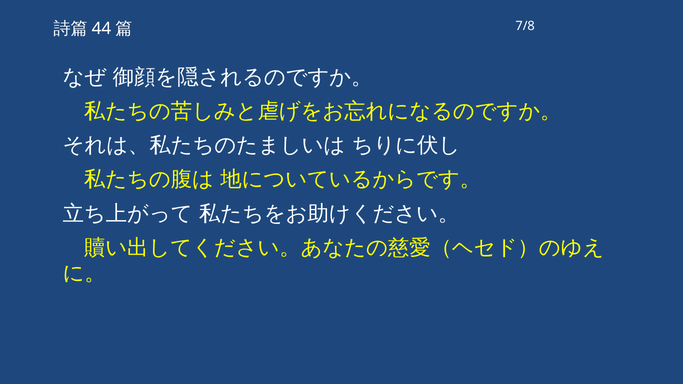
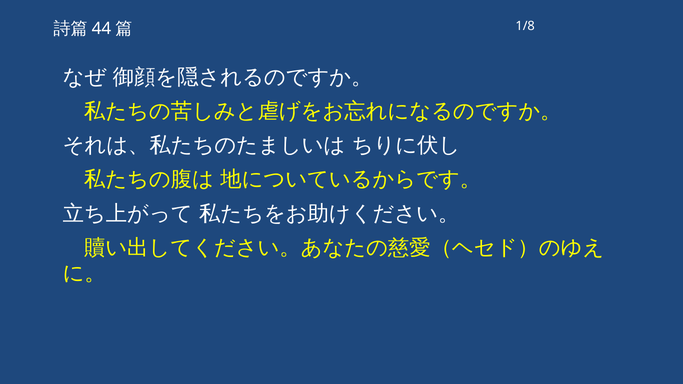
7/8: 7/8 -> 1/8
